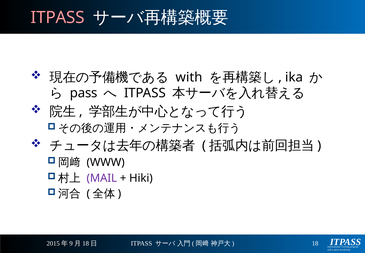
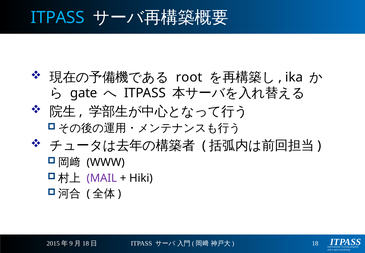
ITPASS at (58, 18) colour: pink -> light blue
with at (189, 77): with -> root
pass: pass -> gate
